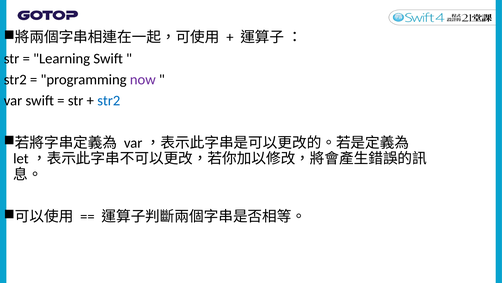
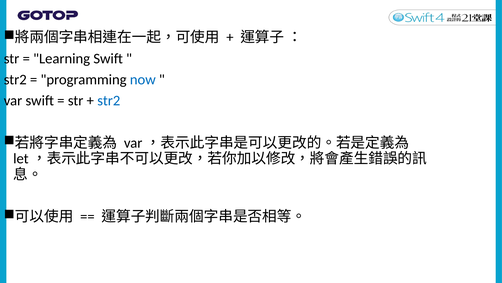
now colour: purple -> blue
